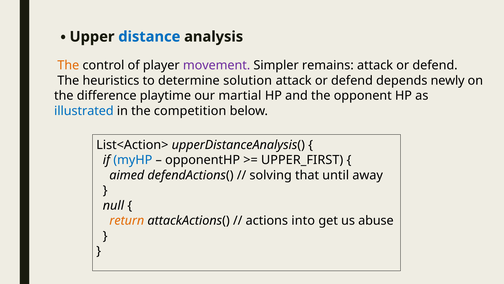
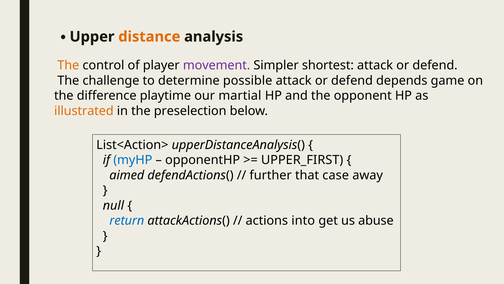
distance colour: blue -> orange
remains: remains -> shortest
heuristics: heuristics -> challenge
solution: solution -> possible
newly: newly -> game
illustrated colour: blue -> orange
competition: competition -> preselection
solving: solving -> further
until: until -> case
return colour: orange -> blue
